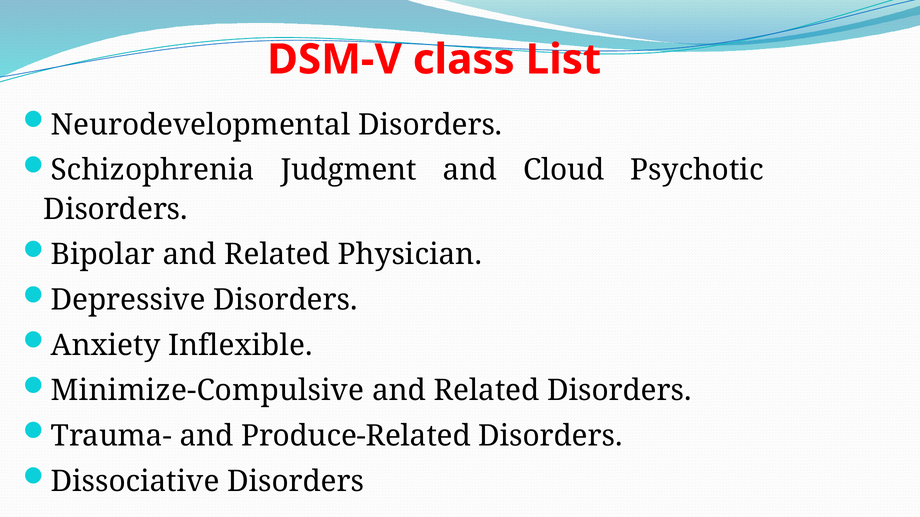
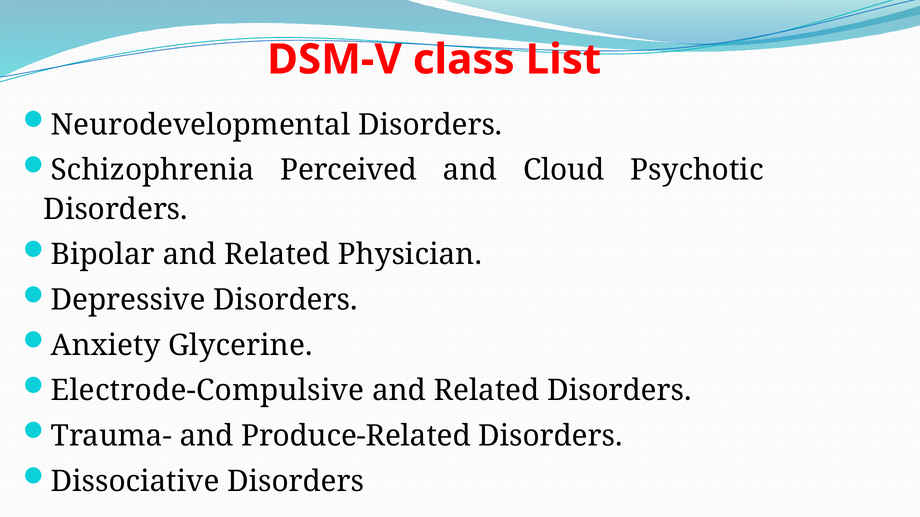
Judgment: Judgment -> Perceived
Inflexible: Inflexible -> Glycerine
Minimize-Compulsive: Minimize-Compulsive -> Electrode-Compulsive
